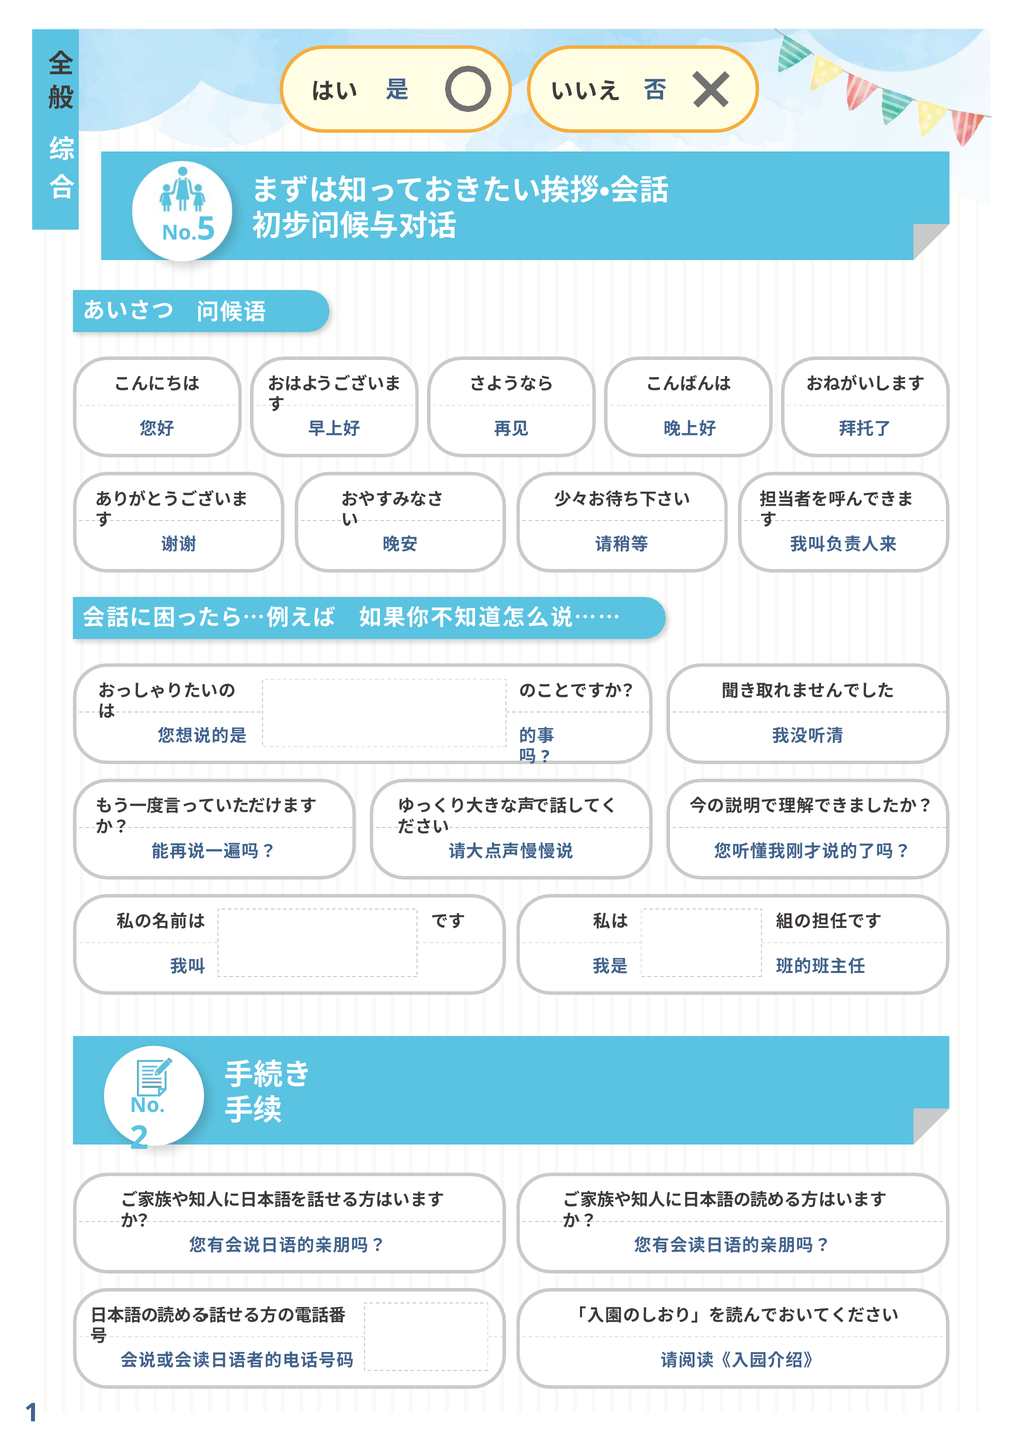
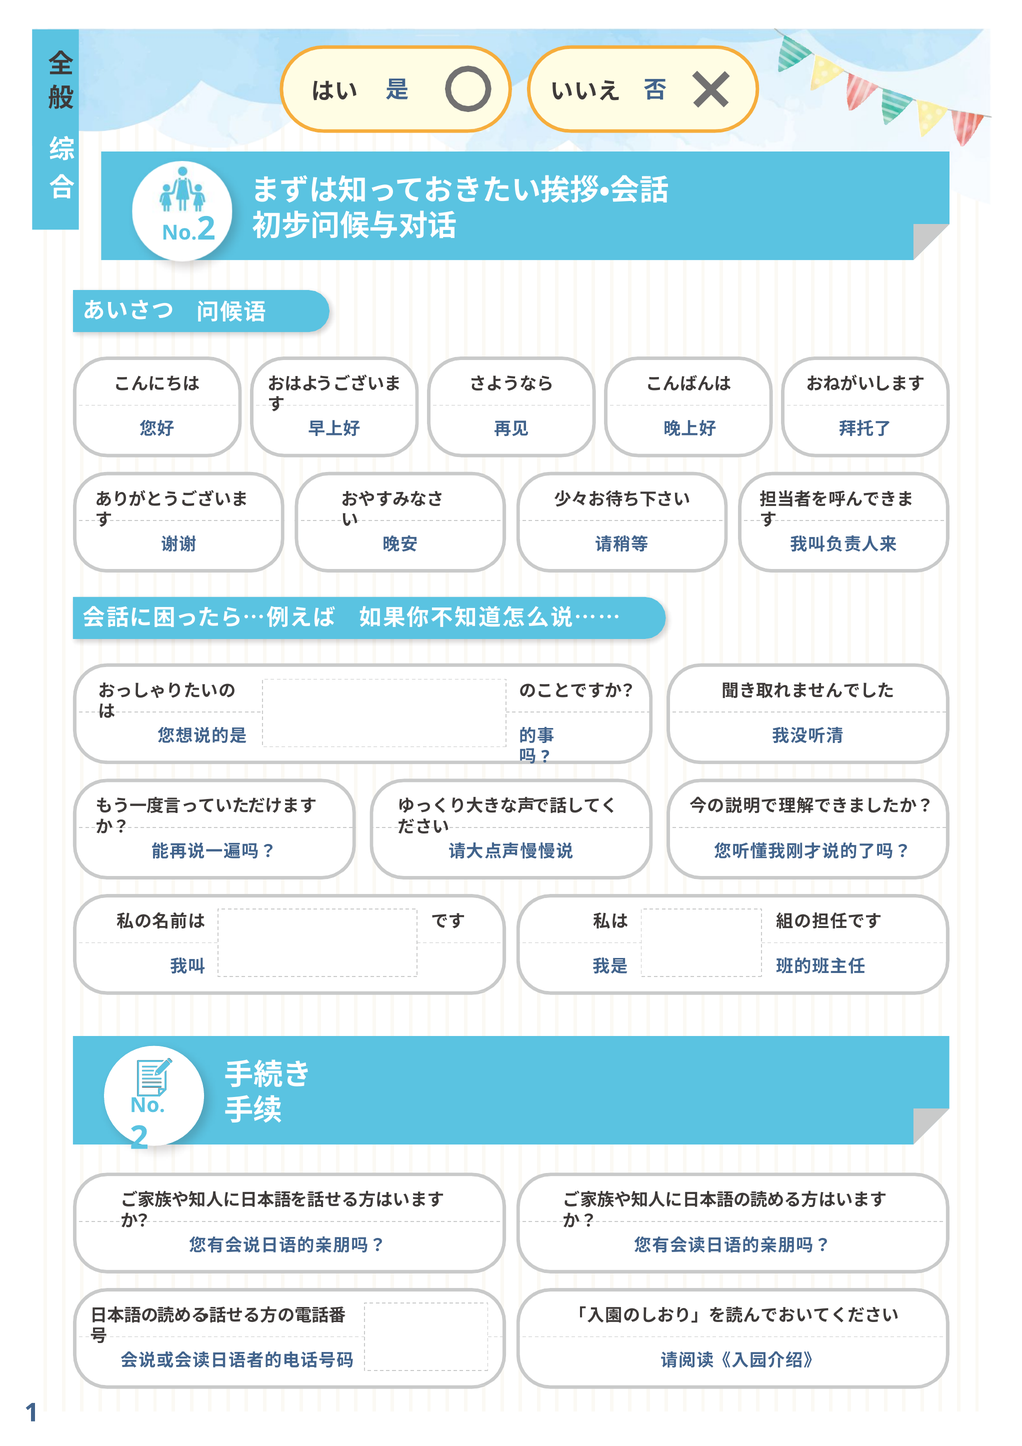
5 at (206, 229): 5 -> 2
